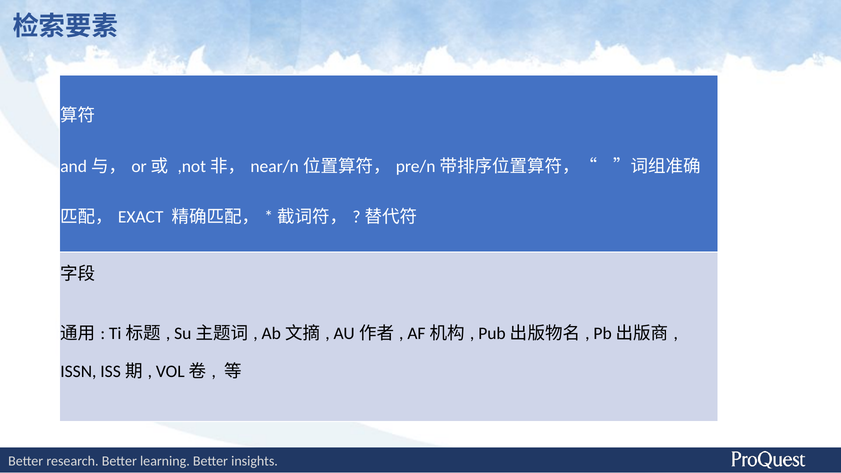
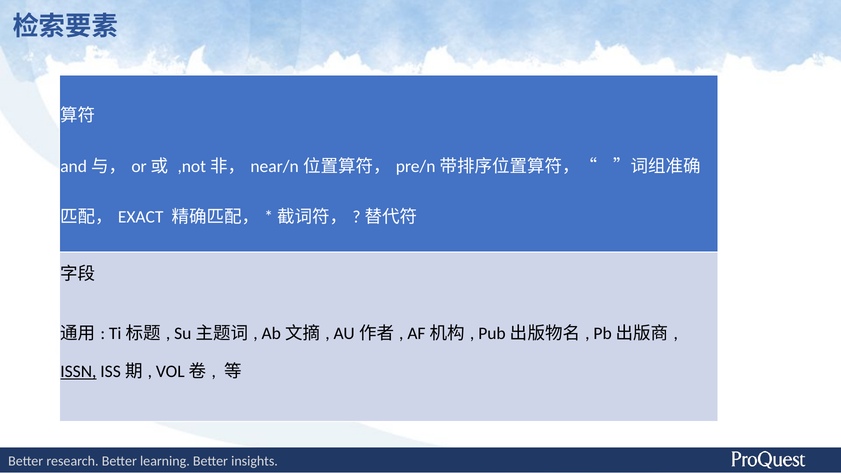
ISSN underline: none -> present
